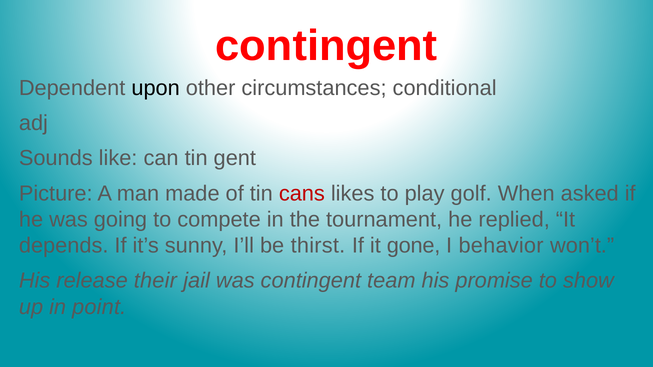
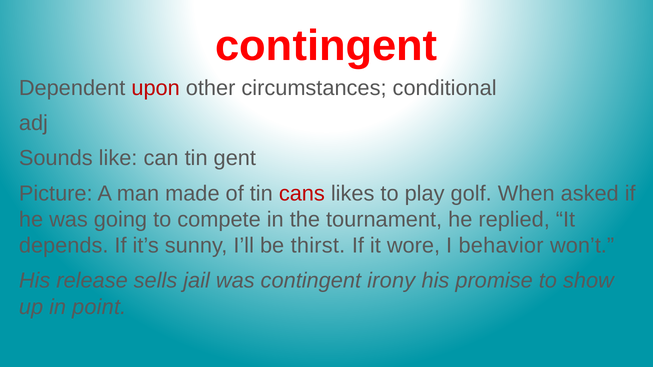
upon colour: black -> red
gone: gone -> wore
their: their -> sells
team: team -> irony
